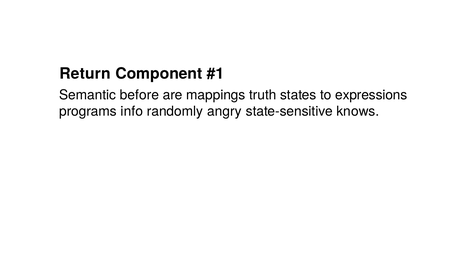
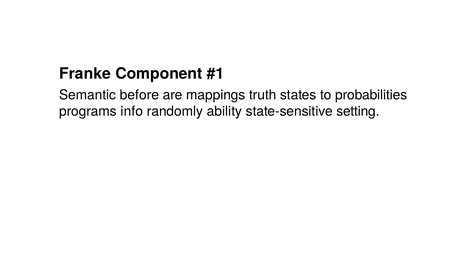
Return: Return -> Franke
expressions: expressions -> probabilities
angry: angry -> ability
knows: knows -> setting
